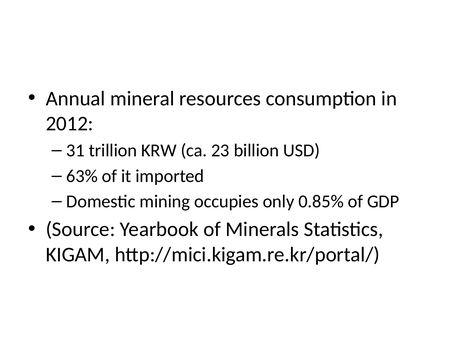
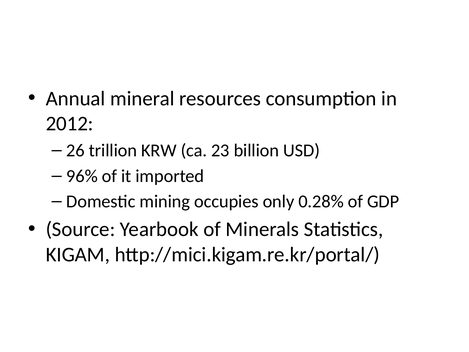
31: 31 -> 26
63%: 63% -> 96%
0.85%: 0.85% -> 0.28%
